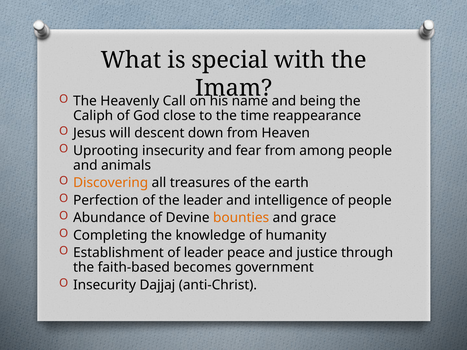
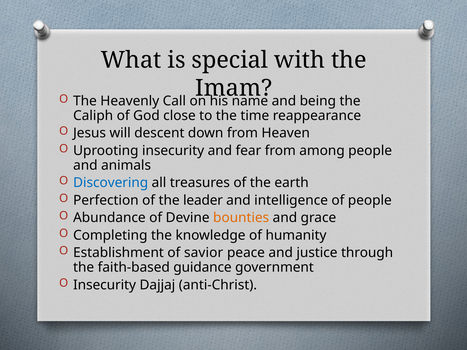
Discovering colour: orange -> blue
of leader: leader -> savior
becomes: becomes -> guidance
